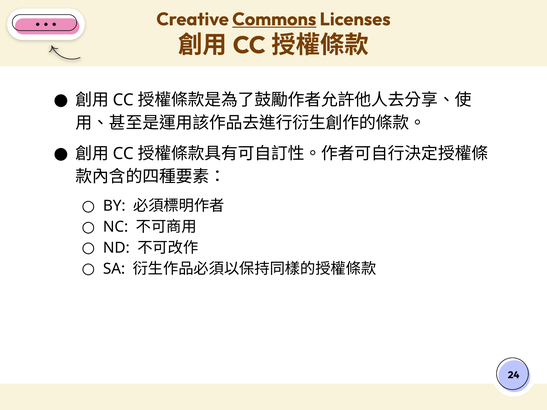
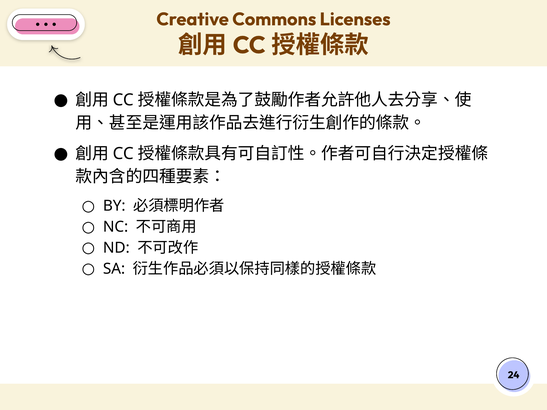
Commons underline: present -> none
